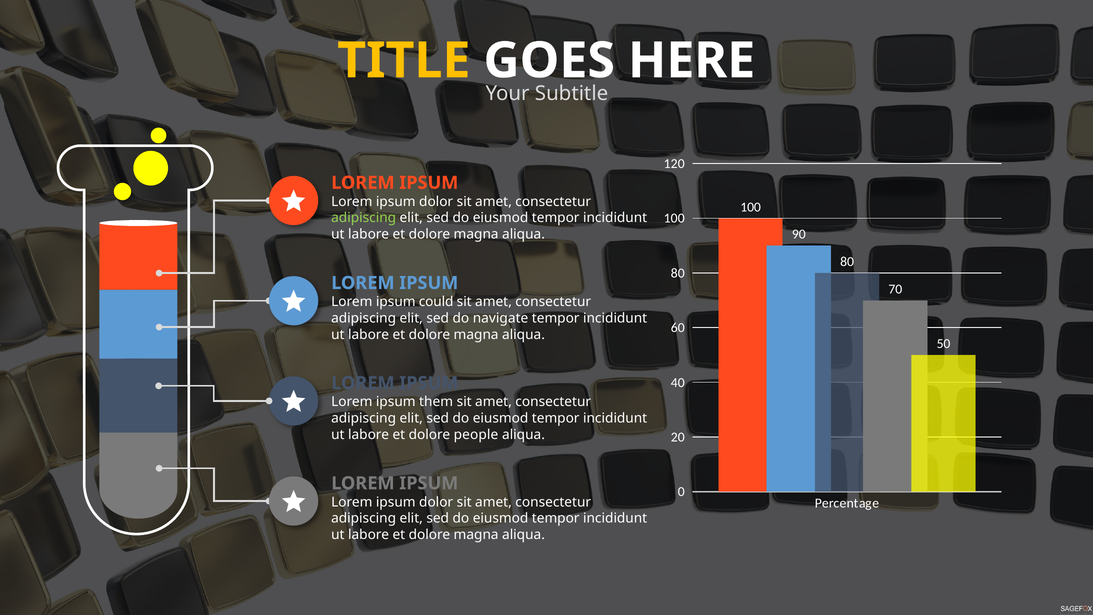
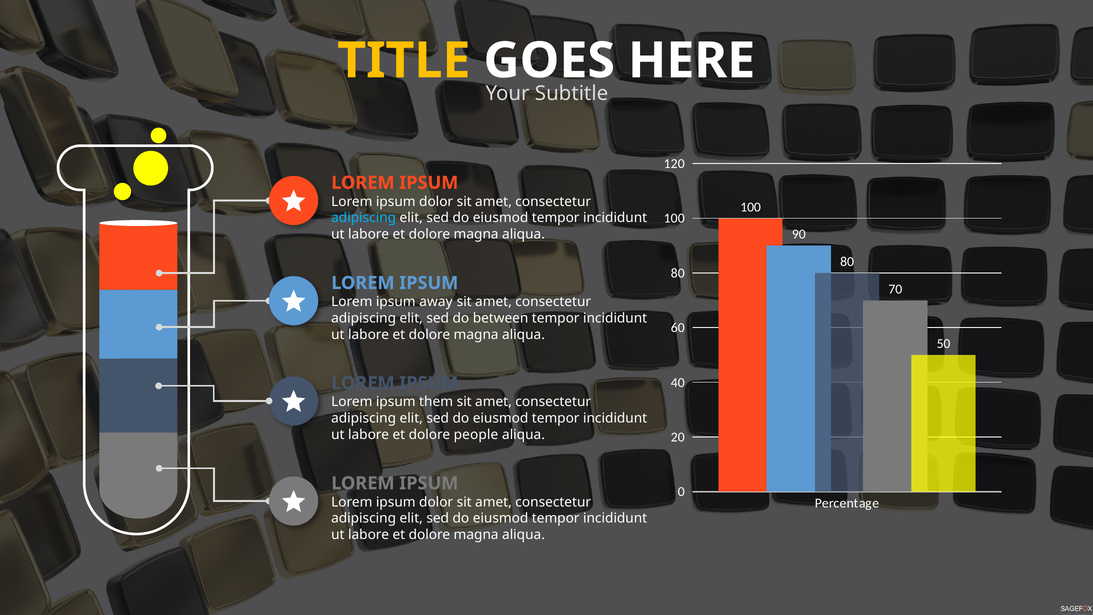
adipiscing at (364, 218) colour: light green -> light blue
could: could -> away
navigate: navigate -> between
